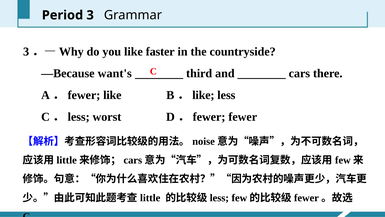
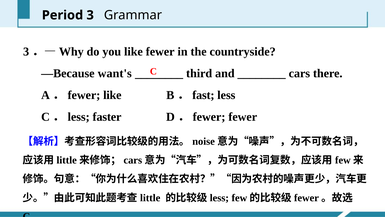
like faster: faster -> fewer
like at (203, 95): like -> fast
worst: worst -> faster
